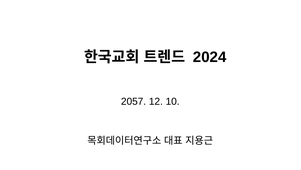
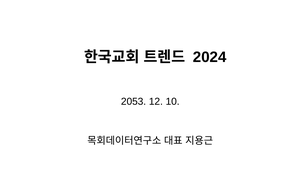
2057: 2057 -> 2053
